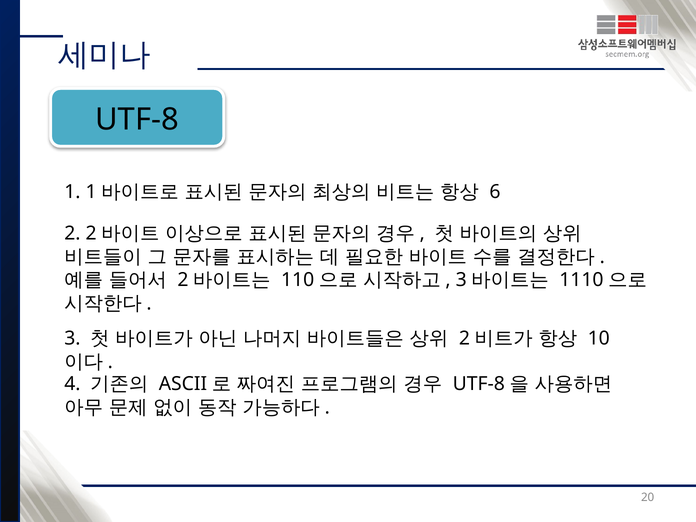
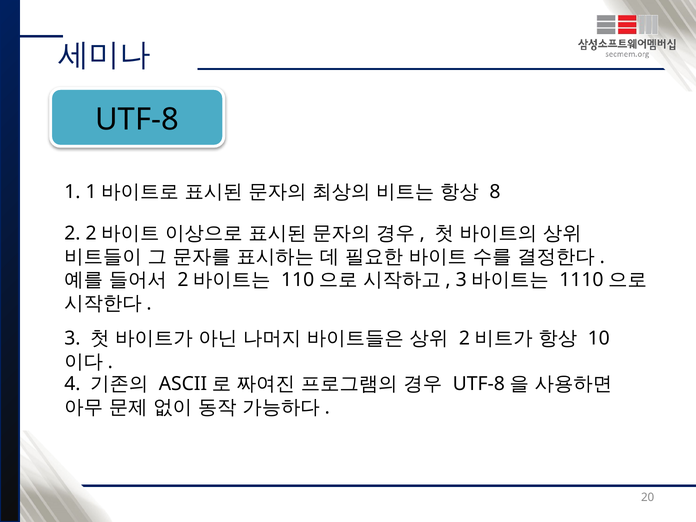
6: 6 -> 8
